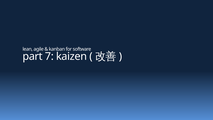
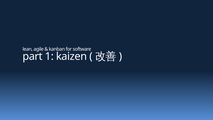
7: 7 -> 1
